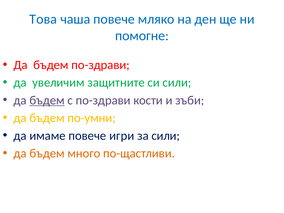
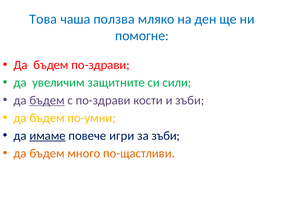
чаша повече: повече -> ползва
имаме underline: none -> present
за сили: сили -> зъби
